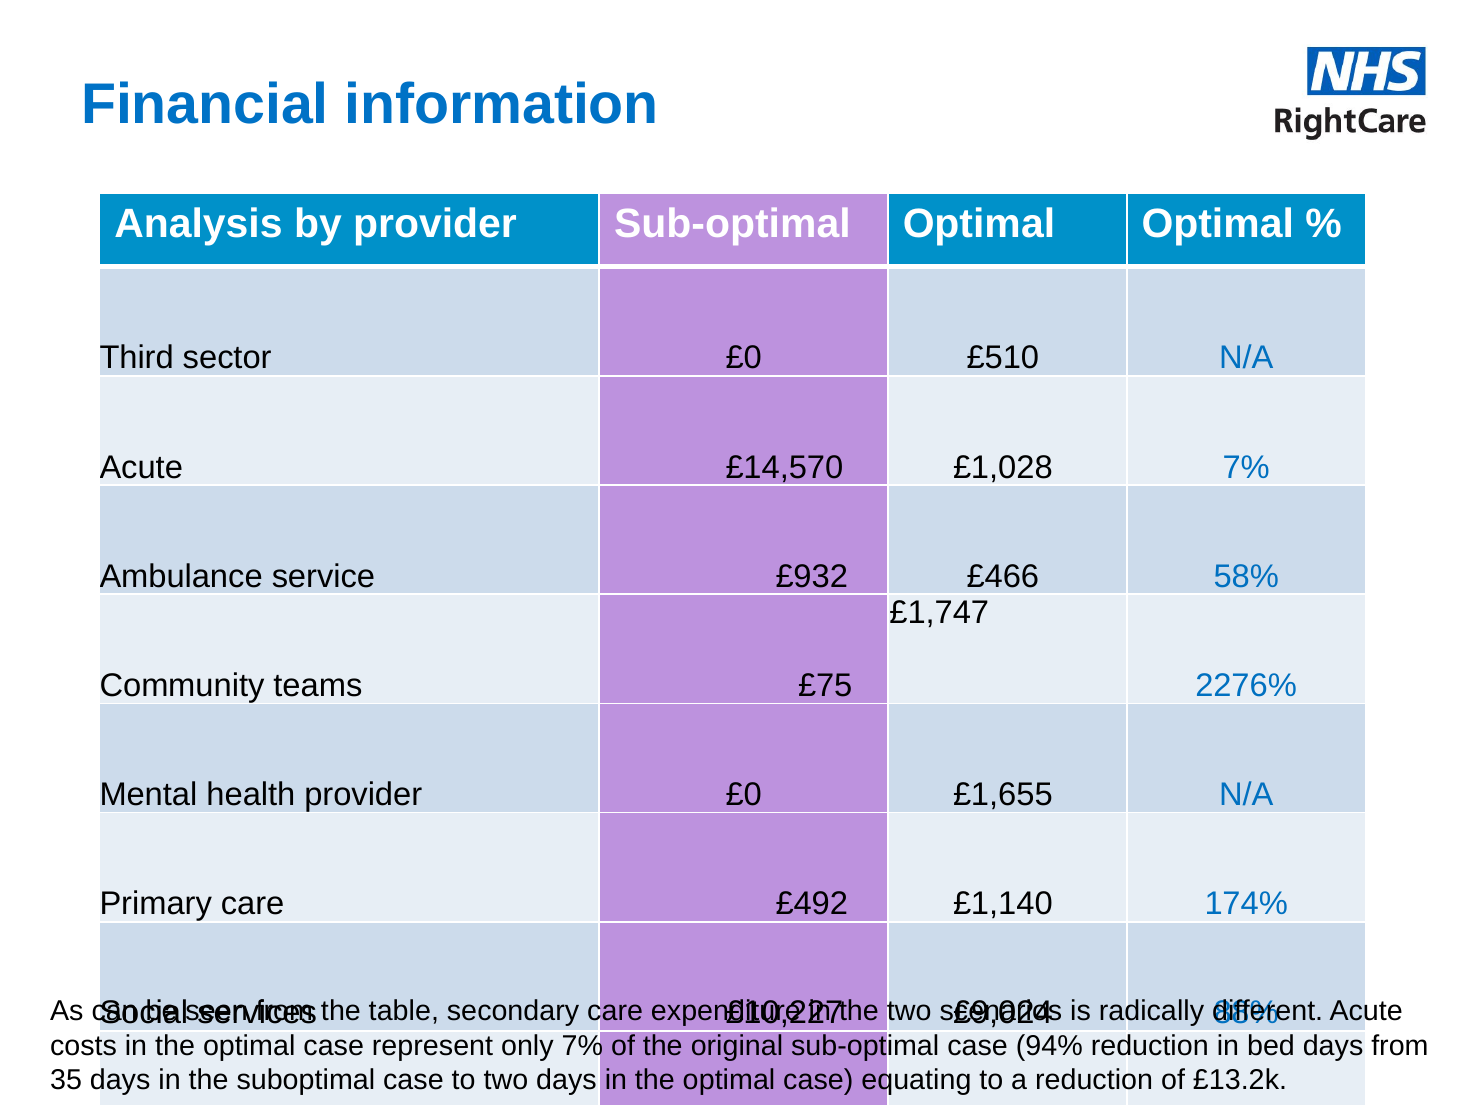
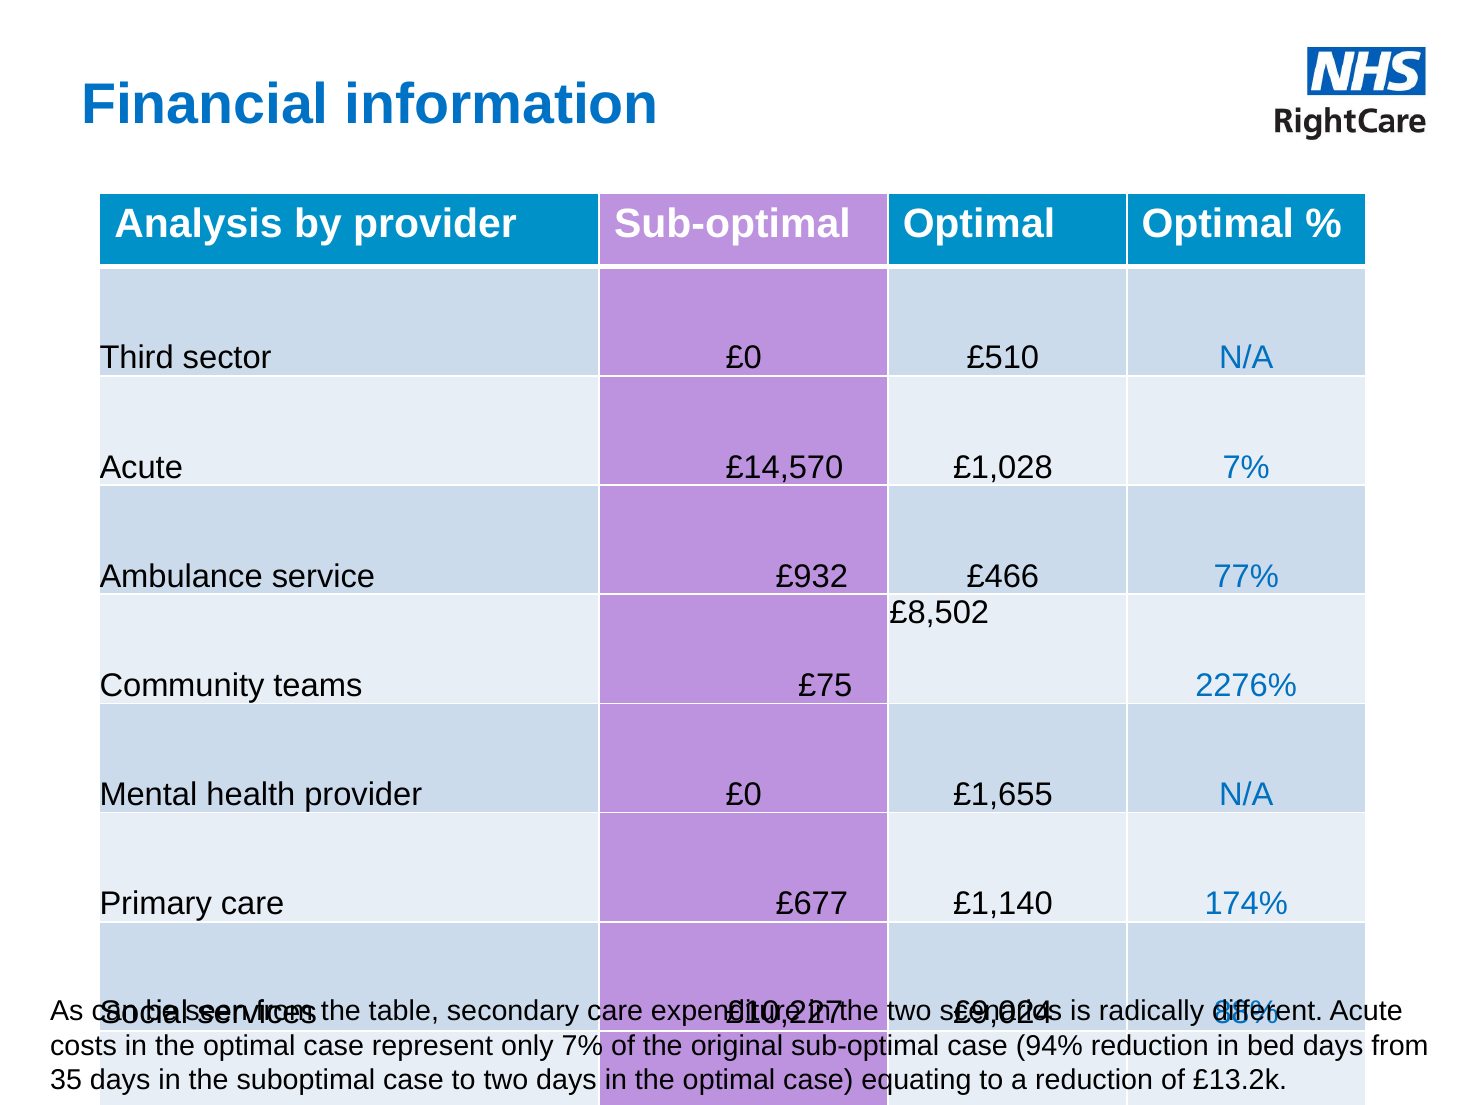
58%: 58% -> 77%
£1,747: £1,747 -> £8,502
£492: £492 -> £677
